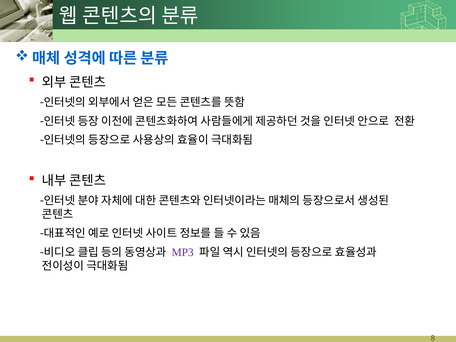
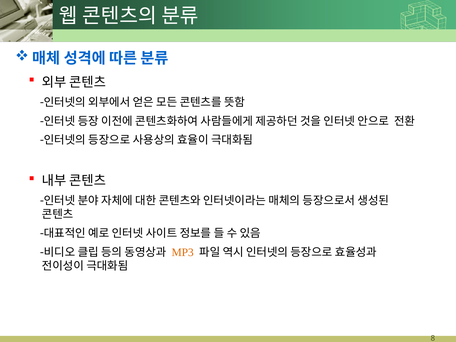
MP3 colour: purple -> orange
